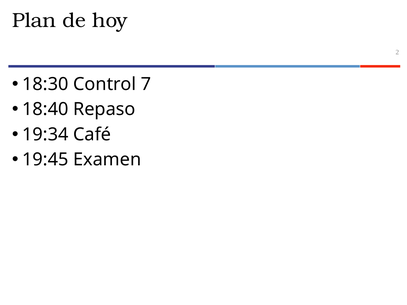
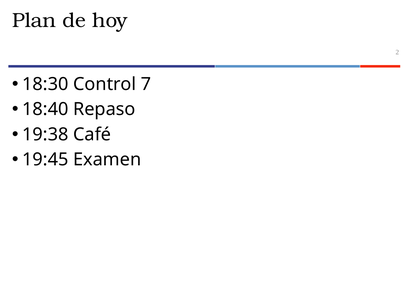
19:34: 19:34 -> 19:38
